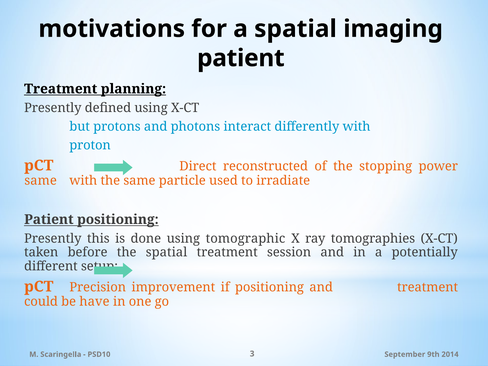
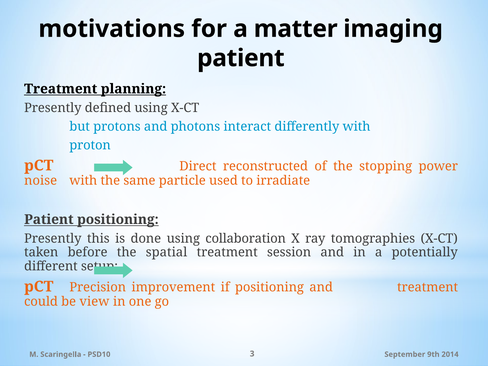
a spatial: spatial -> matter
same at (41, 181): same -> noise
tomographic: tomographic -> collaboration
have: have -> view
